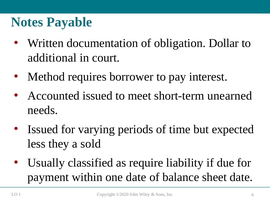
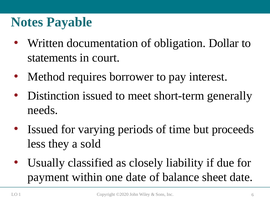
additional: additional -> statements
Accounted: Accounted -> Distinction
unearned: unearned -> generally
expected: expected -> proceeds
require: require -> closely
